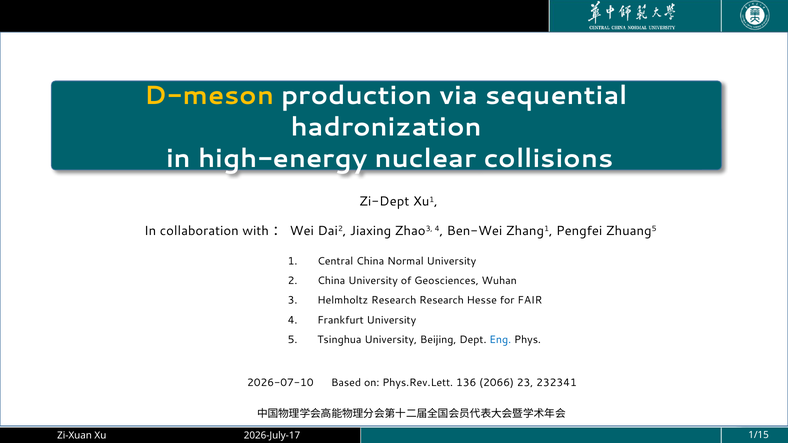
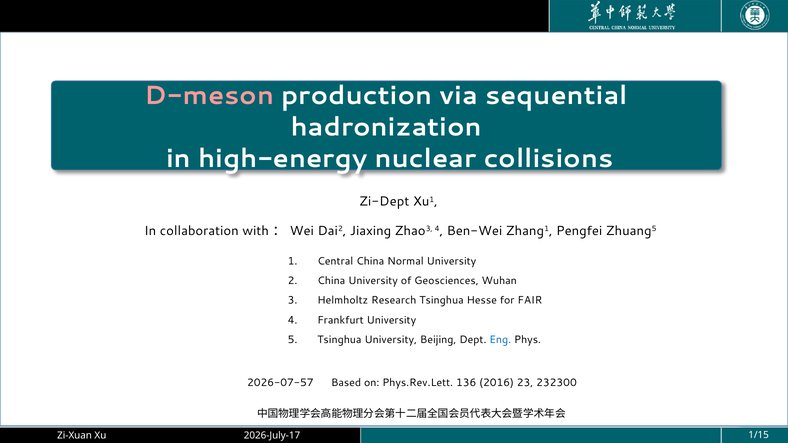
D-meson colour: yellow -> pink
Research Research: Research -> Tsinghua
2026-07-10: 2026-07-10 -> 2026-07-57
2066: 2066 -> 2016
232341: 232341 -> 232300
